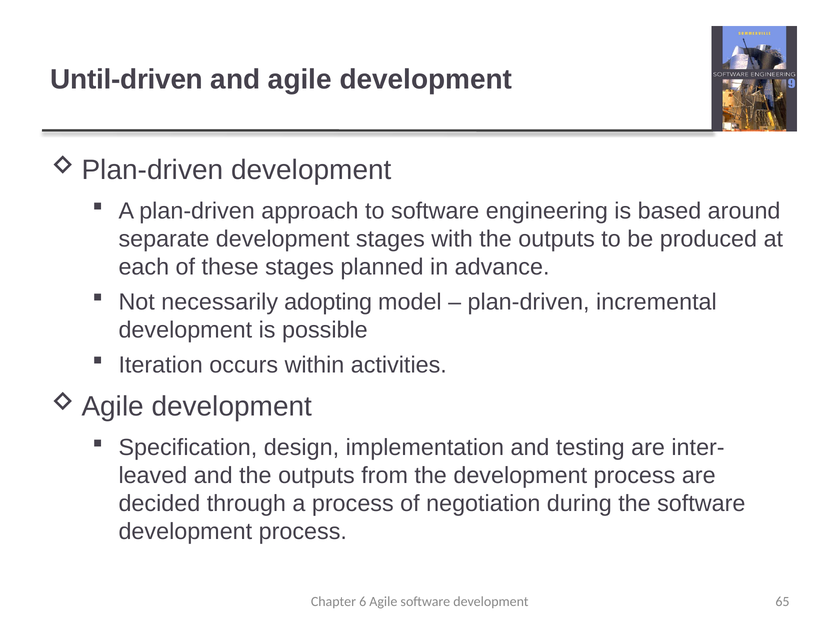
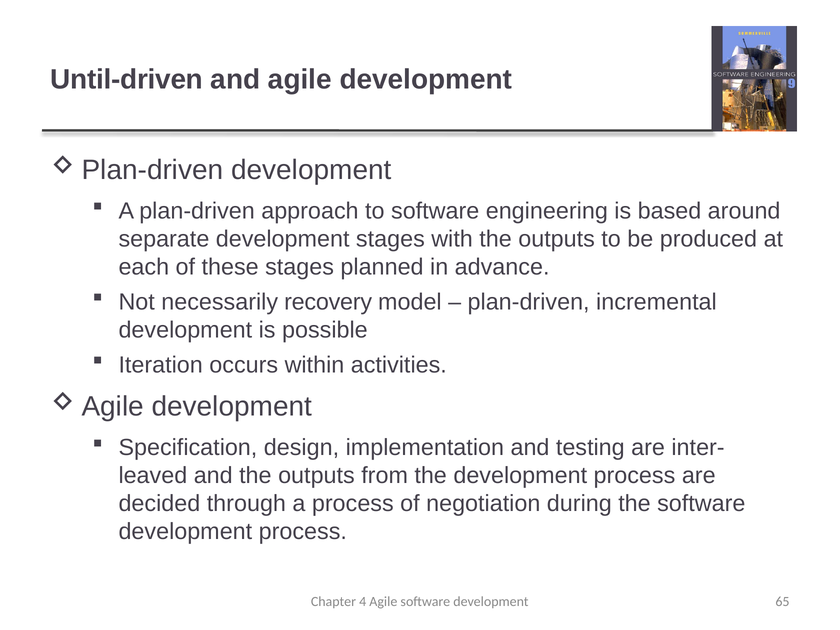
adopting: adopting -> recovery
6: 6 -> 4
